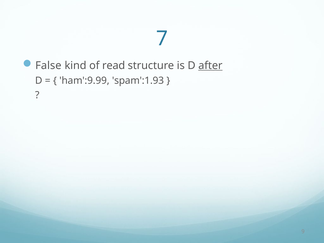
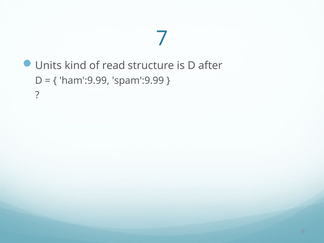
False: False -> Units
after underline: present -> none
spam':1.93: spam':1.93 -> spam':9.99
